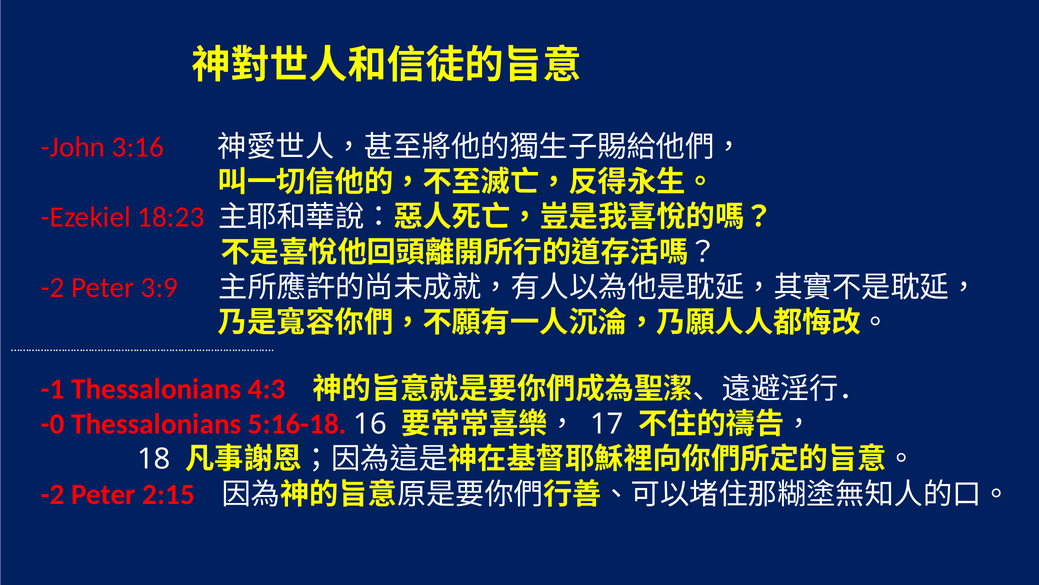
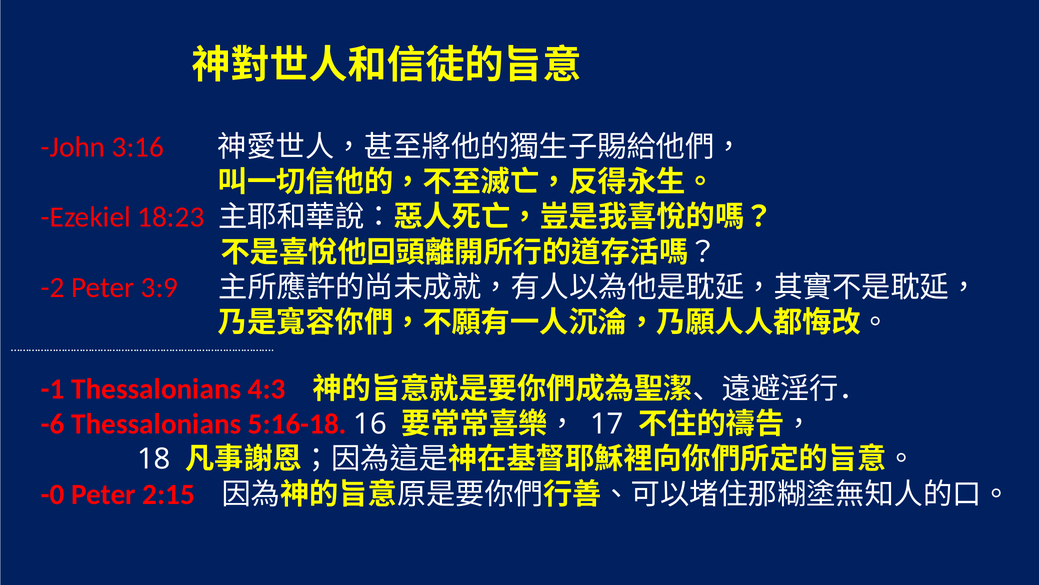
-0: -0 -> -6
-2 at (53, 494): -2 -> -0
